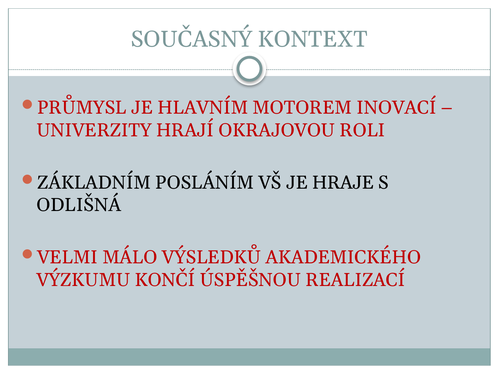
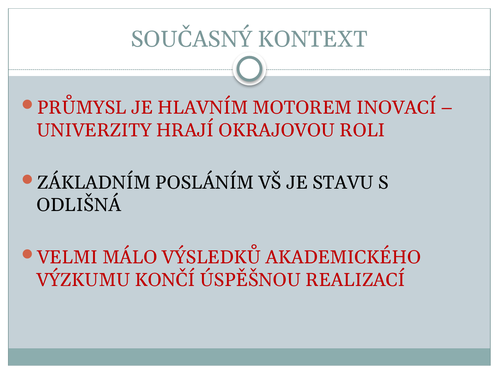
HRAJE: HRAJE -> STAVU
